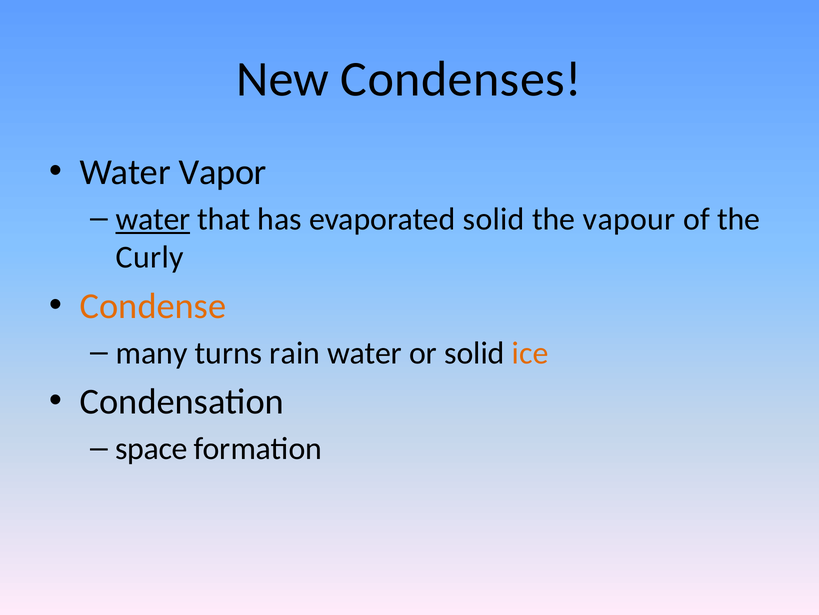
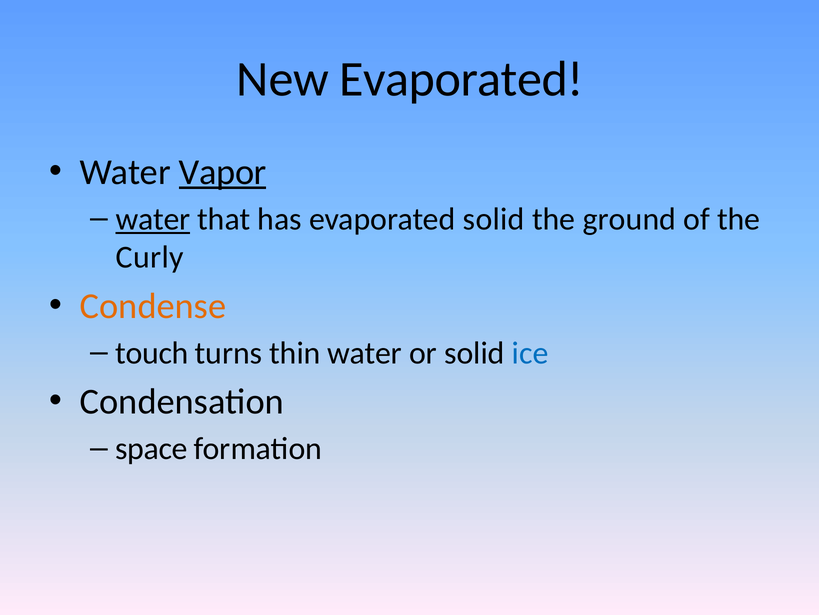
New Condenses: Condenses -> Evaporated
Vapor underline: none -> present
vapour: vapour -> ground
many: many -> touch
rain: rain -> thin
ice colour: orange -> blue
